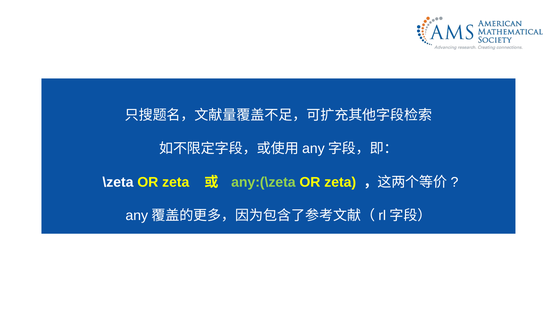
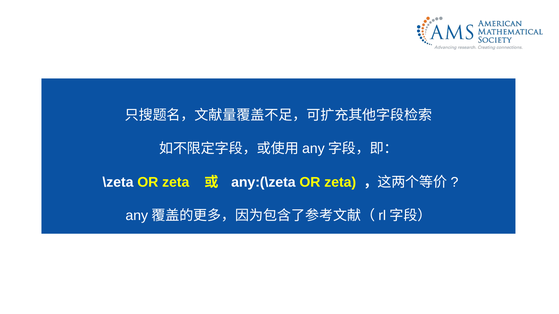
any:(\zeta colour: light green -> white
